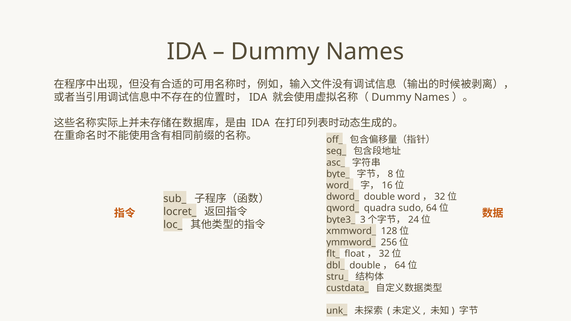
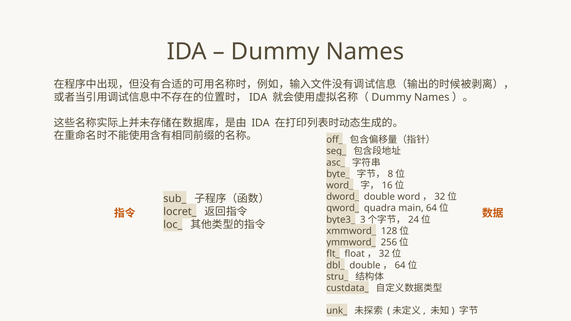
sudo: sudo -> main
